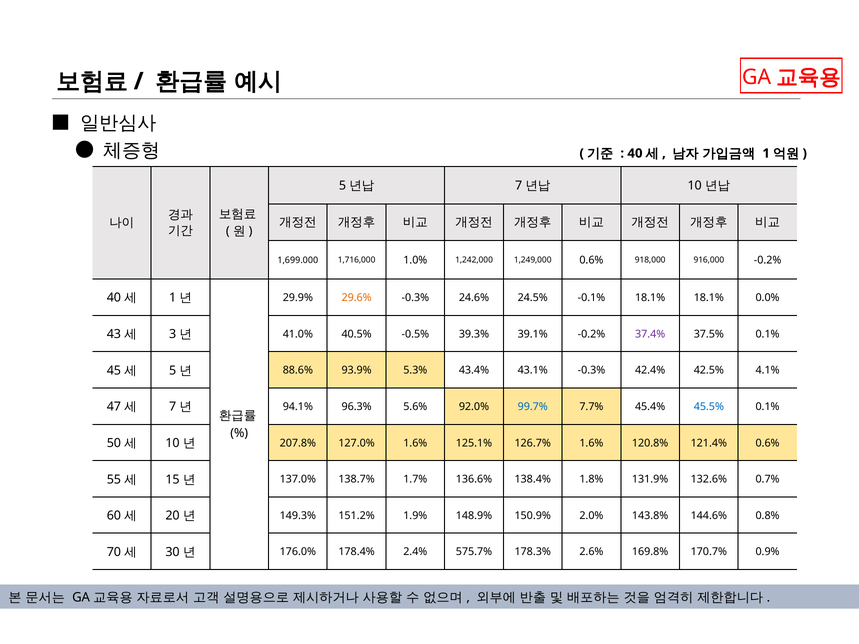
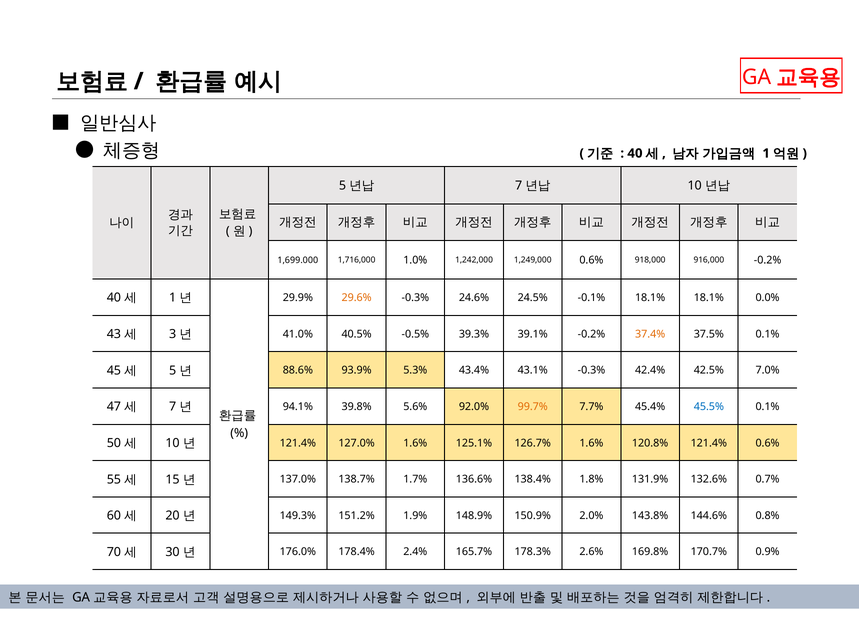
37.4% colour: purple -> orange
4.1%: 4.1% -> 7.0%
96.3%: 96.3% -> 39.8%
99.7% colour: blue -> orange
207.8% at (298, 443): 207.8% -> 121.4%
575.7%: 575.7% -> 165.7%
